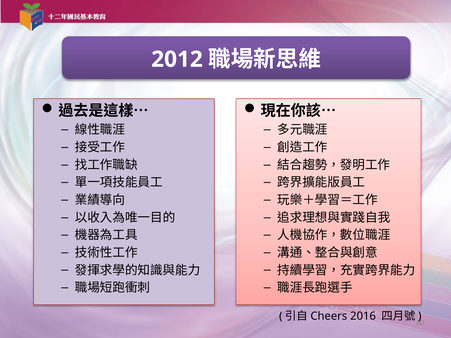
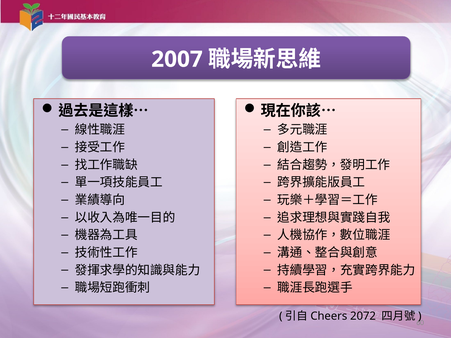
2012: 2012 -> 2007
2016: 2016 -> 2072
